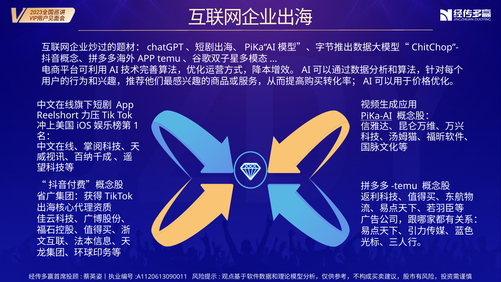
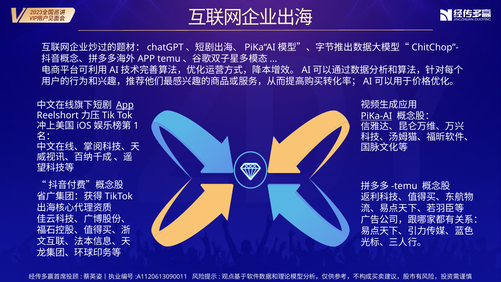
App underline: none -> present
